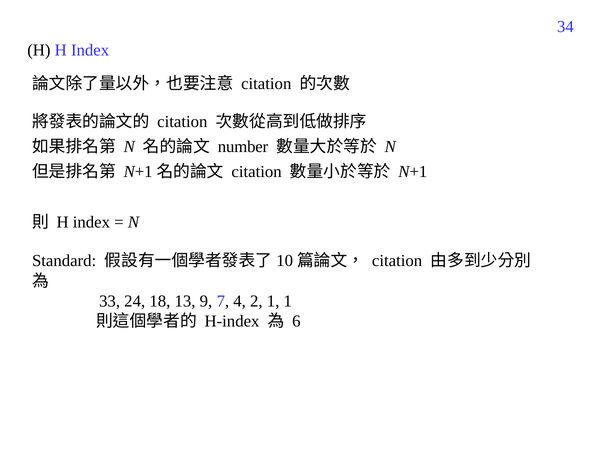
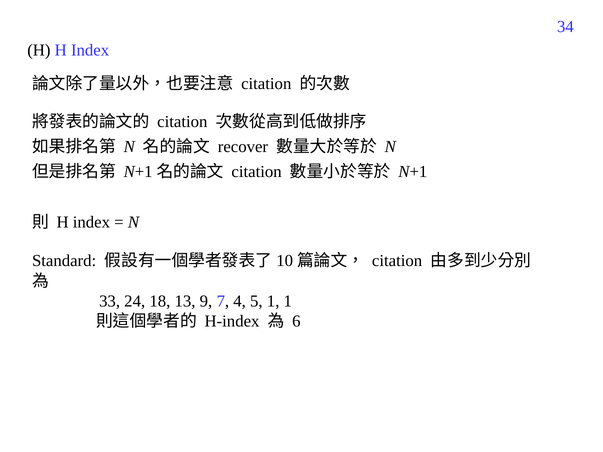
number: number -> recover
2: 2 -> 5
